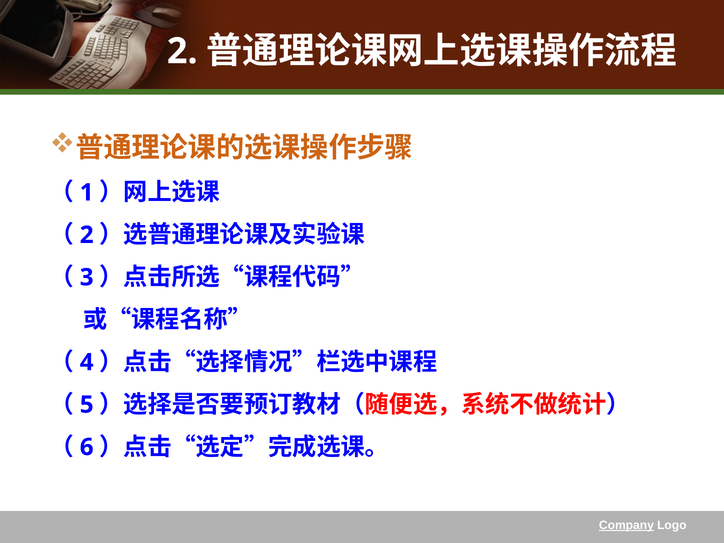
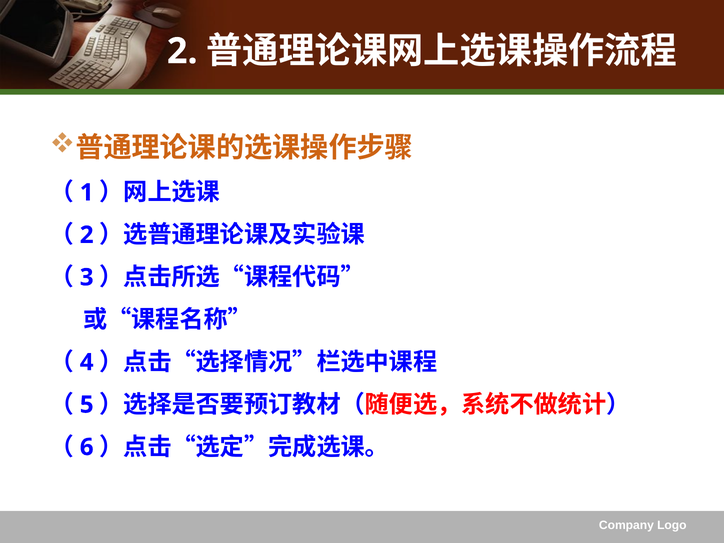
Company underline: present -> none
